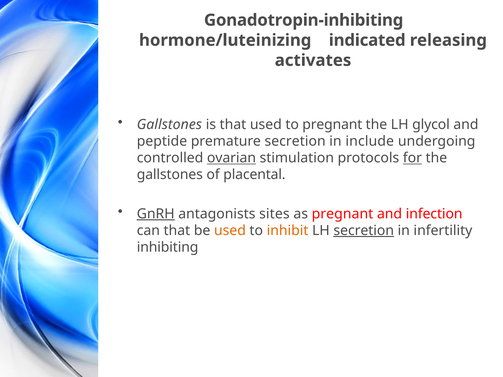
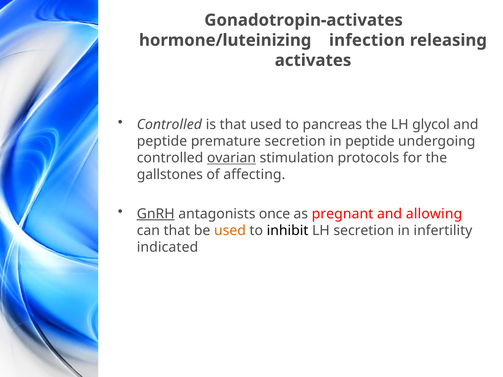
Gonadotropin-inhibiting: Gonadotropin-inhibiting -> Gonadotropin-activates
indicated: indicated -> infection
Gallstones at (169, 124): Gallstones -> Controlled
to pregnant: pregnant -> pancreas
in include: include -> peptide
for underline: present -> none
placental: placental -> affecting
sites: sites -> once
infection: infection -> allowing
inhibit colour: orange -> black
secretion at (364, 231) underline: present -> none
inhibiting: inhibiting -> indicated
